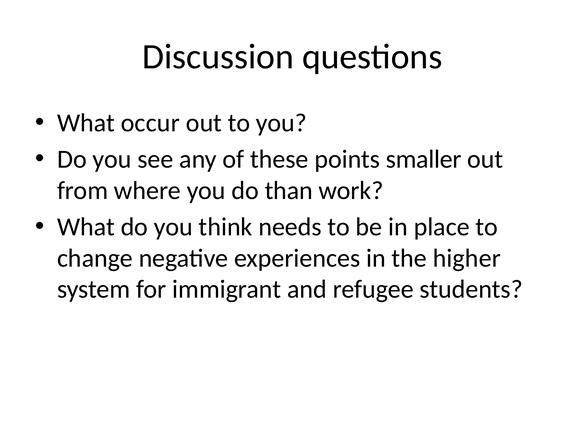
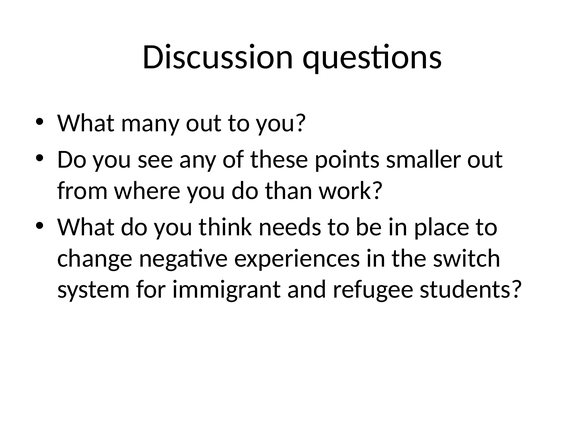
occur: occur -> many
higher: higher -> switch
